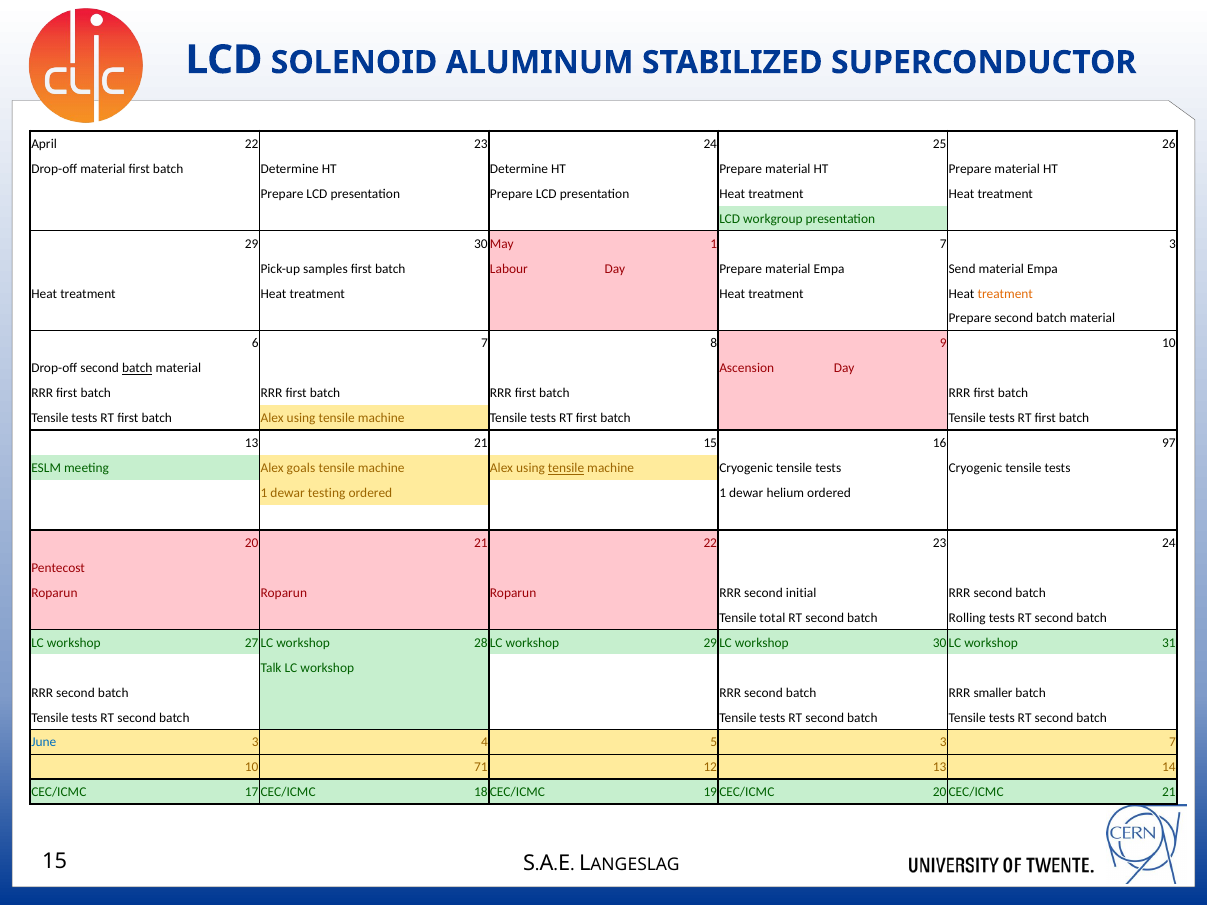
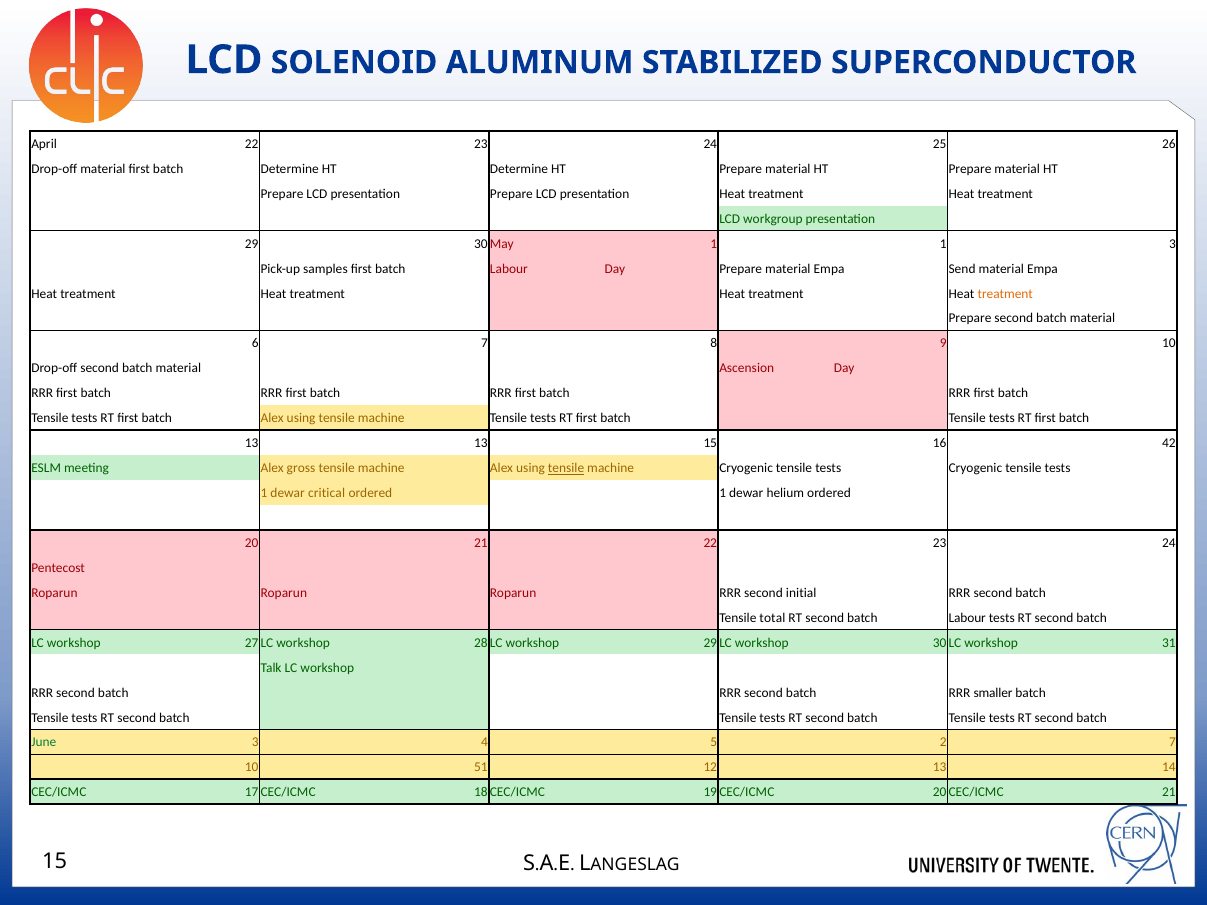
1 7: 7 -> 1
batch at (137, 369) underline: present -> none
13 21: 21 -> 13
97: 97 -> 42
goals: goals -> gross
testing: testing -> critical
second batch Rolling: Rolling -> Labour
June colour: blue -> green
5 3: 3 -> 2
71: 71 -> 51
